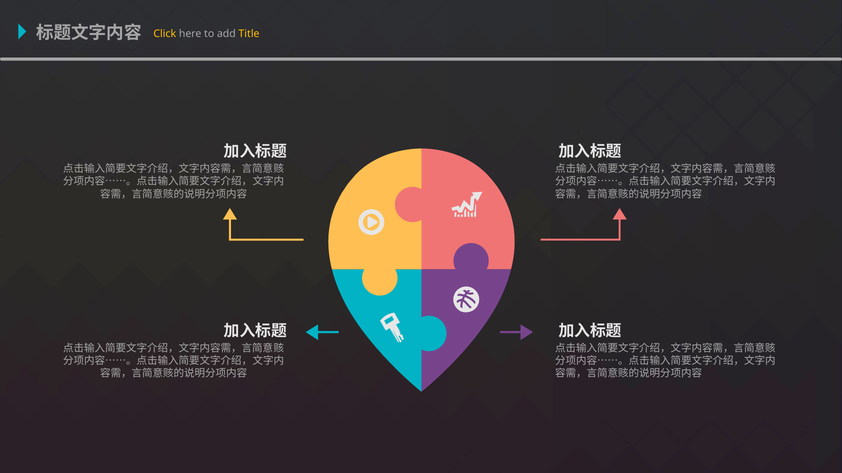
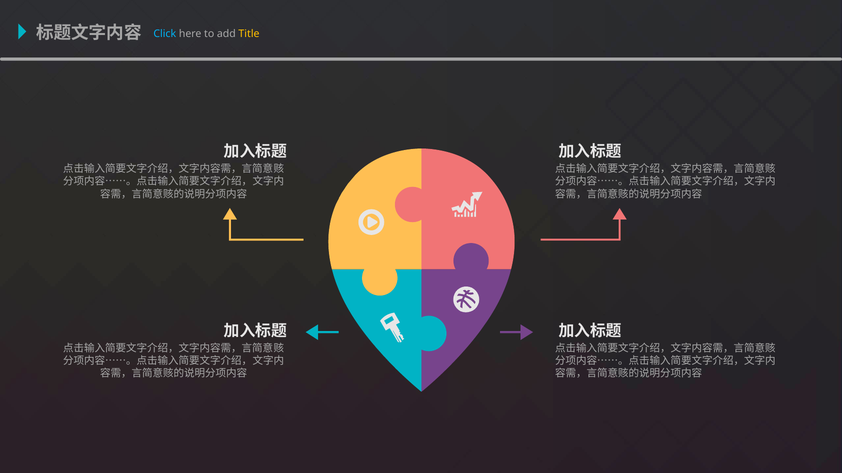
Click colour: yellow -> light blue
